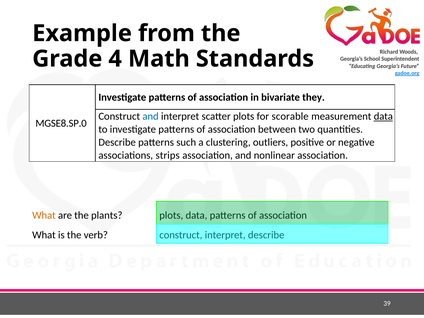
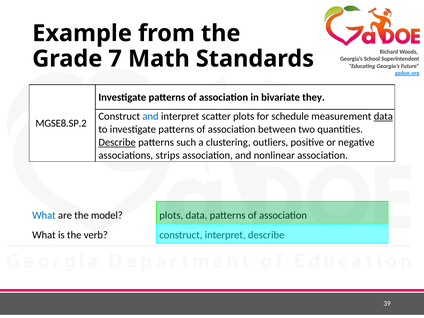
4: 4 -> 7
scorable: scorable -> schedule
MGSE8.SP.0: MGSE8.SP.0 -> MGSE8.SP.2
Describe at (117, 142) underline: none -> present
What at (44, 215) colour: orange -> blue
plants: plants -> model
